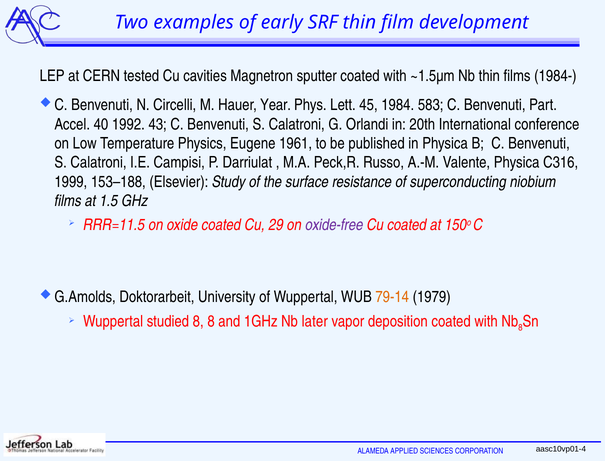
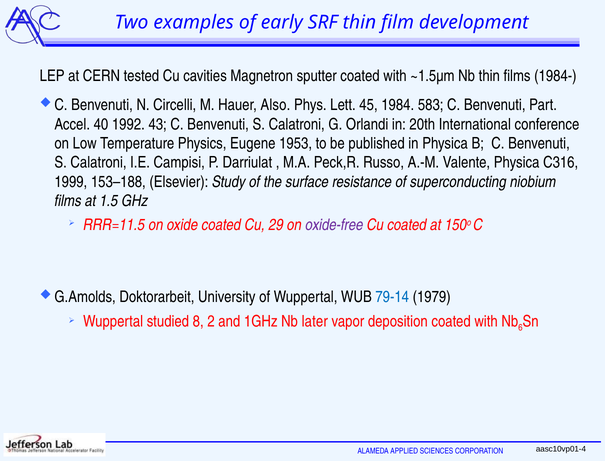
Year: Year -> Also
1961: 1961 -> 1953
79-14 colour: orange -> blue
8 8: 8 -> 2
Nb 8: 8 -> 6
